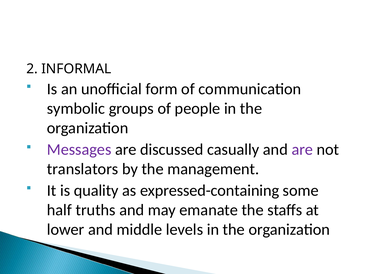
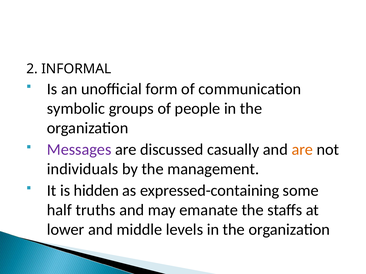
are at (302, 150) colour: purple -> orange
translators: translators -> individuals
quality: quality -> hidden
